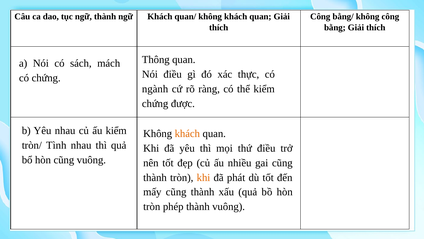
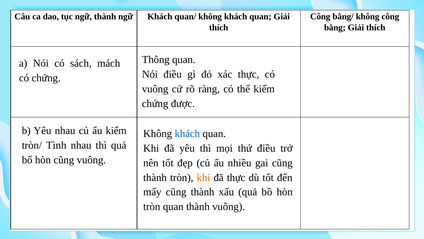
ngành at (155, 89): ngành -> vuông
khách at (187, 133) colour: orange -> blue
đã phát: phát -> thực
tròn phép: phép -> quan
